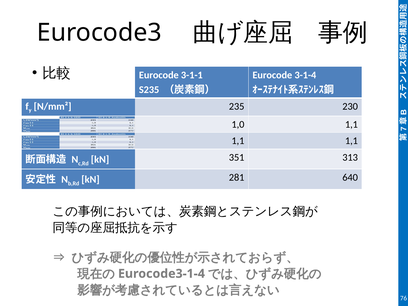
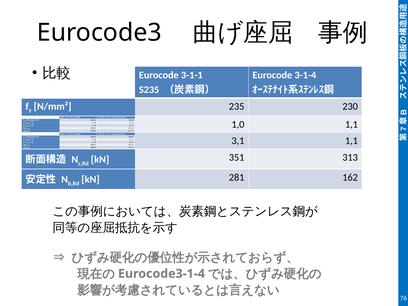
1,1 at (238, 141): 1,1 -> 3,1
640: 640 -> 162
